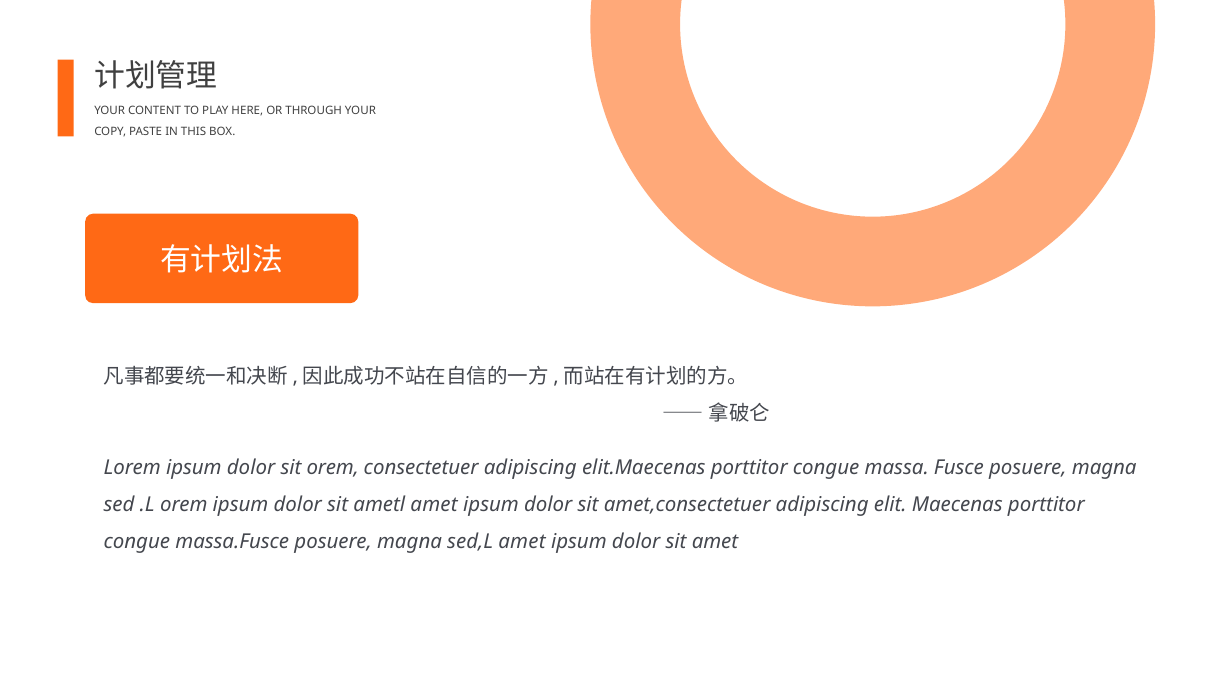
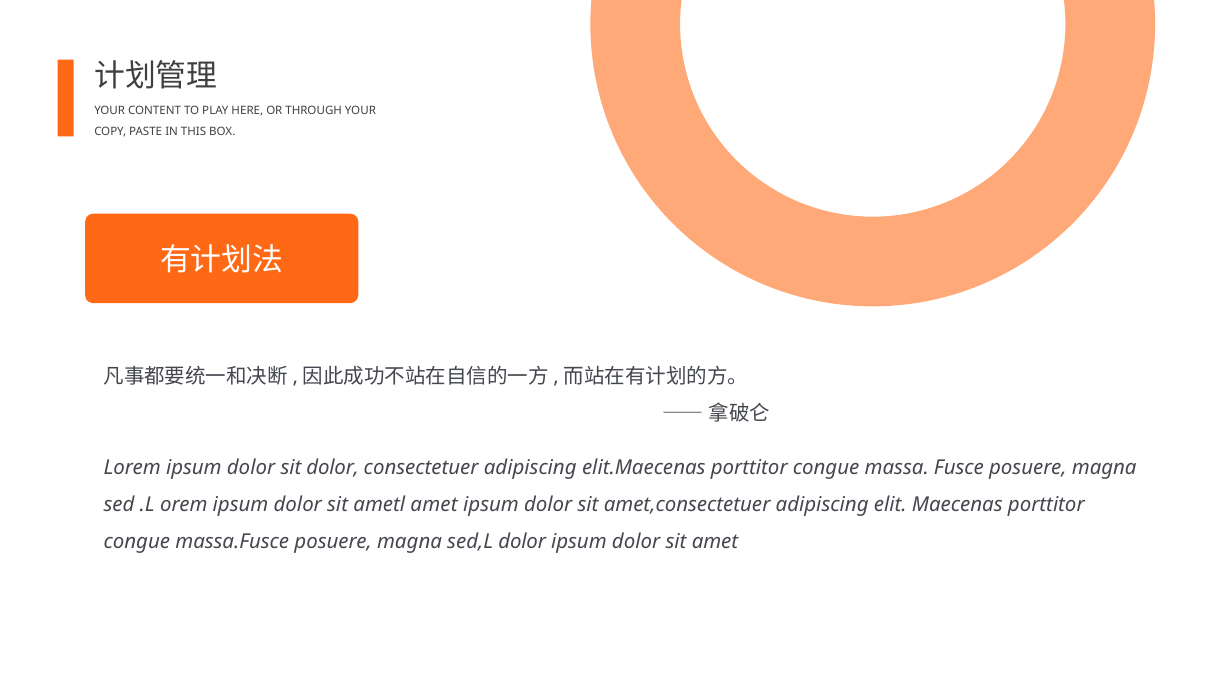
sit orem: orem -> dolor
sed,L amet: amet -> dolor
